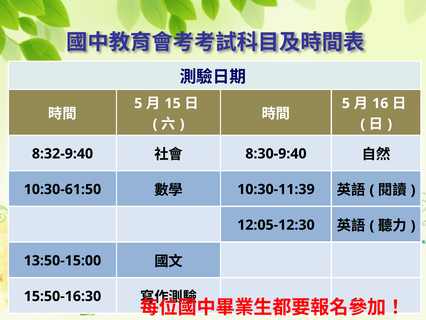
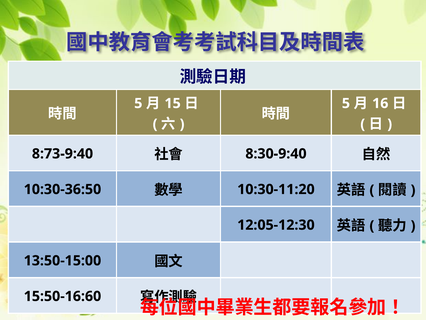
8:32-9:40: 8:32-9:40 -> 8:73-9:40
10:30-61:50: 10:30-61:50 -> 10:30-36:50
10:30-11:39: 10:30-11:39 -> 10:30-11:20
15:50-16:30: 15:50-16:30 -> 15:50-16:60
